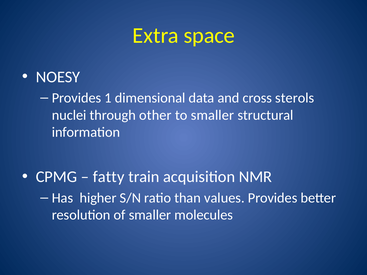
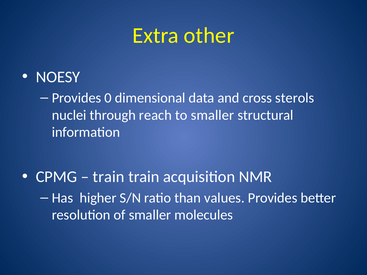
space: space -> other
1: 1 -> 0
other: other -> reach
fatty at (109, 177): fatty -> train
